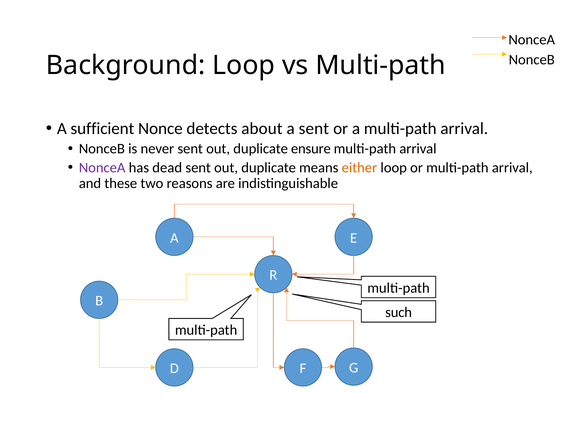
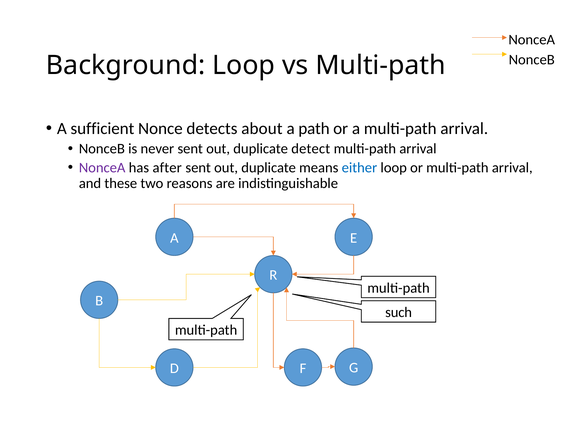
a sent: sent -> path
ensure: ensure -> detect
dead: dead -> after
either colour: orange -> blue
